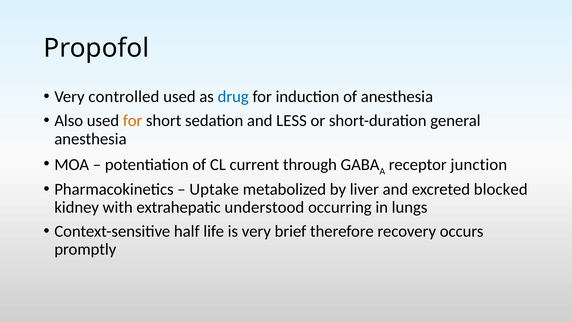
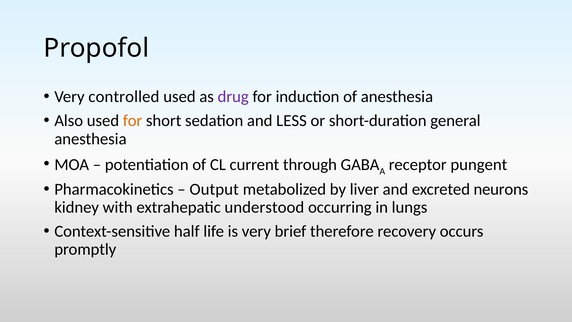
drug colour: blue -> purple
junction: junction -> pungent
Uptake: Uptake -> Output
blocked: blocked -> neurons
